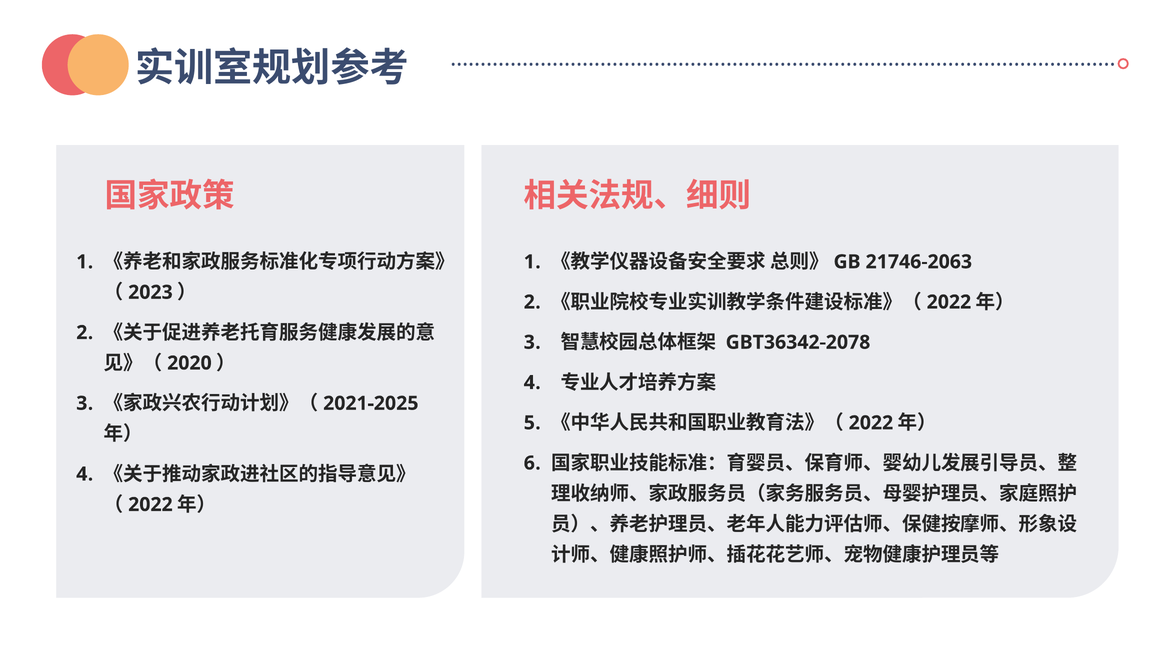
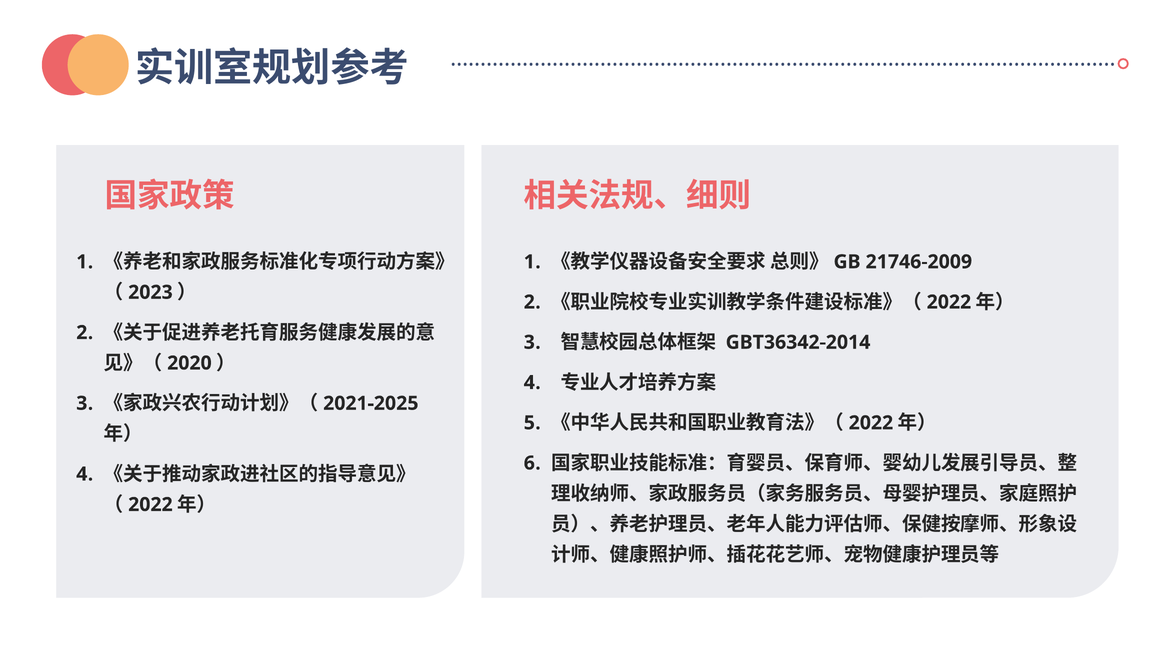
21746-2063: 21746-2063 -> 21746-2009
GBT36342-2078: GBT36342-2078 -> GBT36342-2014
